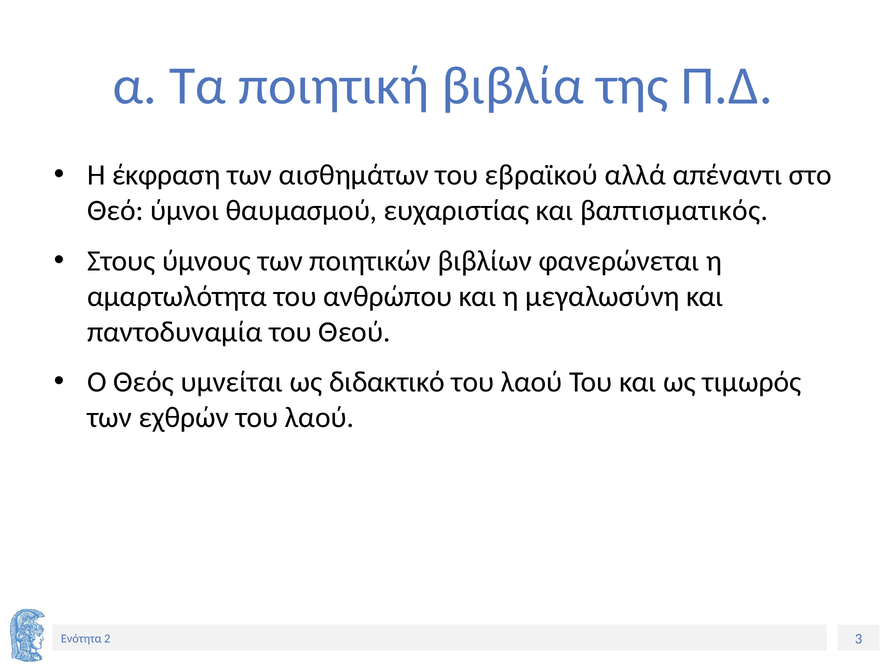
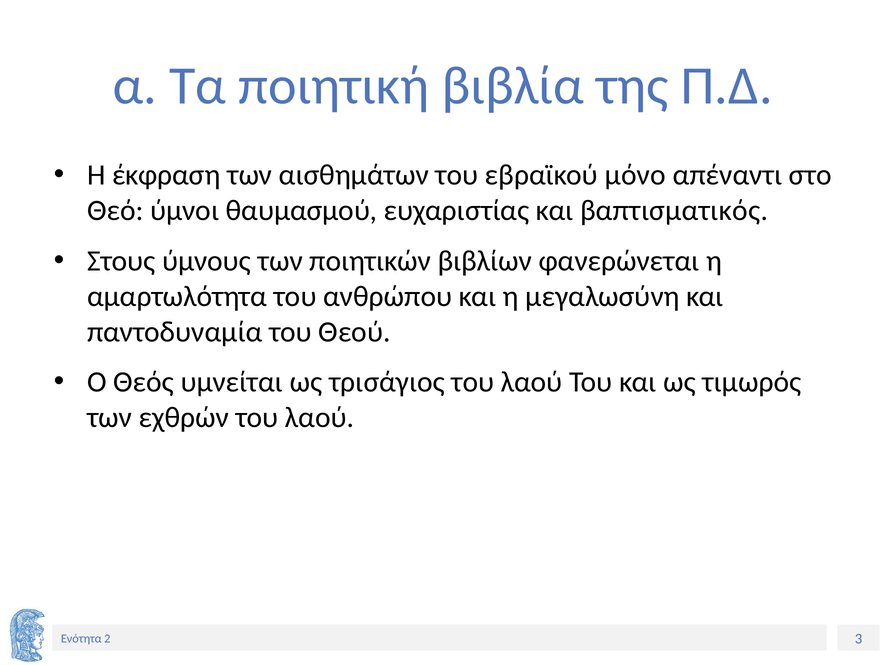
αλλά: αλλά -> μόνο
διδακτικό: διδακτικό -> τρισάγιος
